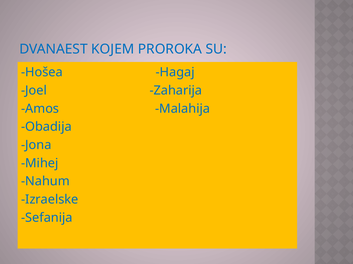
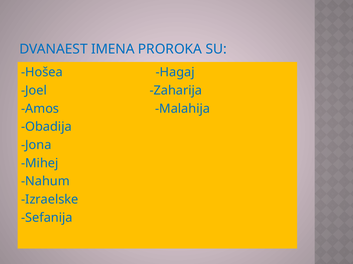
KOJEM: KOJEM -> IMENA
